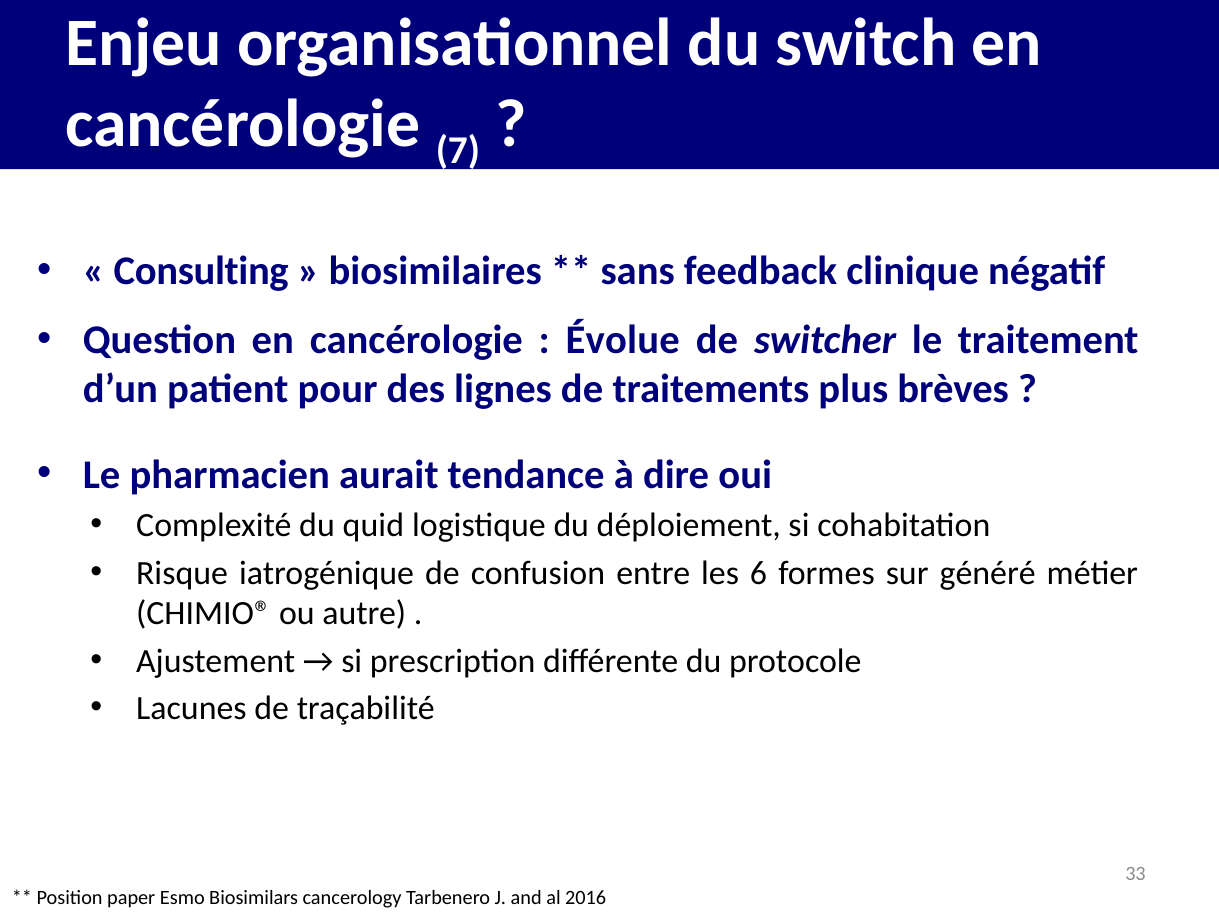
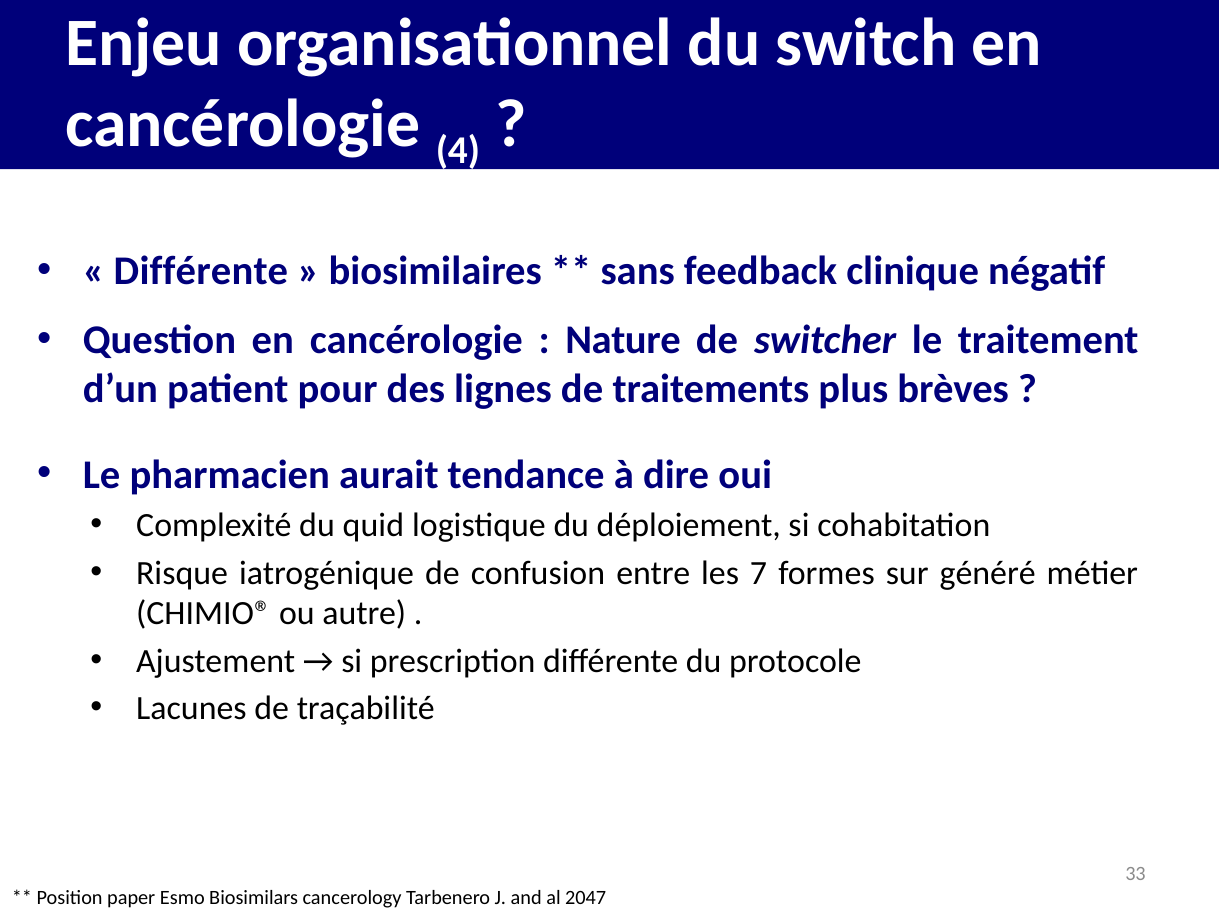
7: 7 -> 4
Consulting at (201, 271): Consulting -> Différente
Évolue: Évolue -> Nature
6: 6 -> 7
2016: 2016 -> 2047
